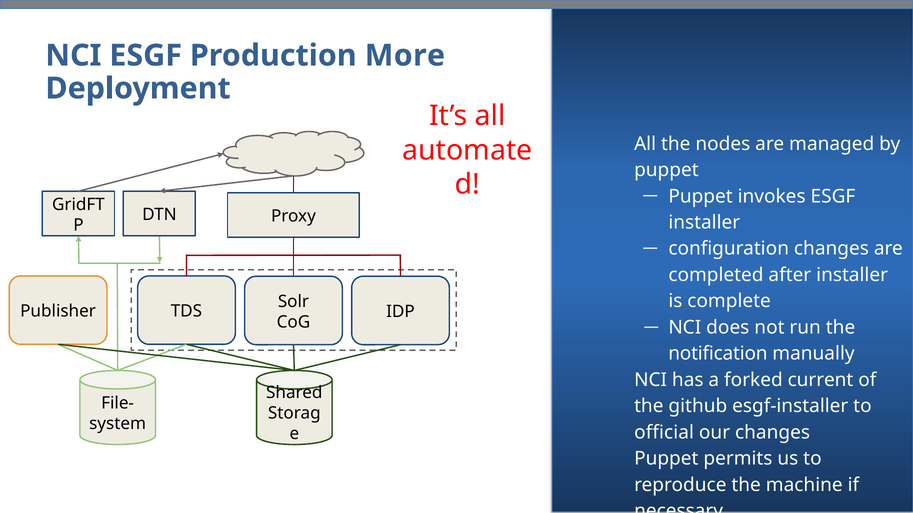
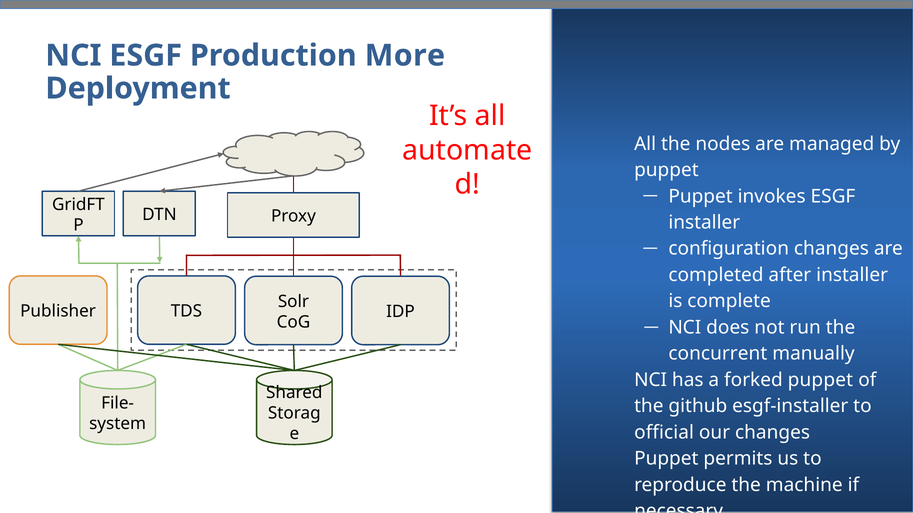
notification: notification -> concurrent
forked current: current -> puppet
